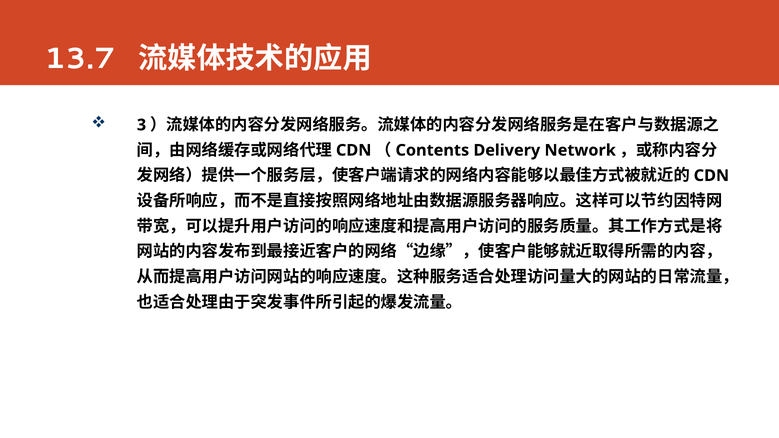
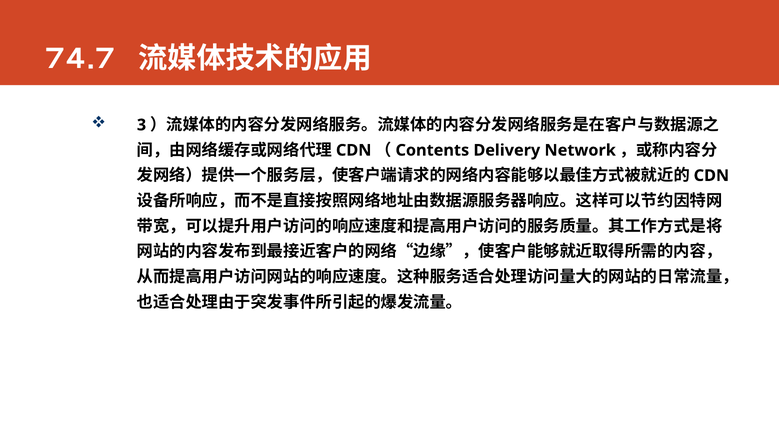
13.7: 13.7 -> 74.7
